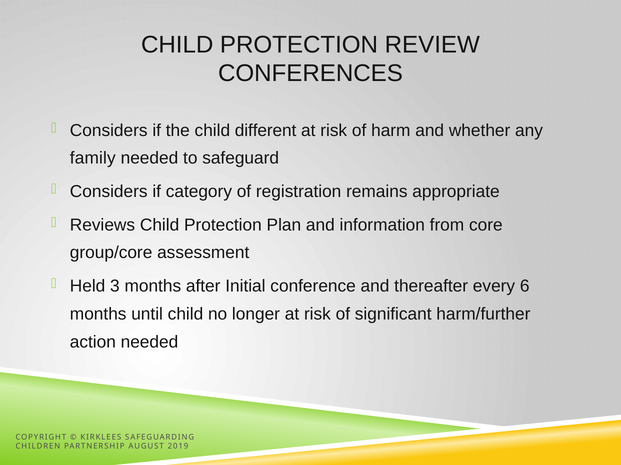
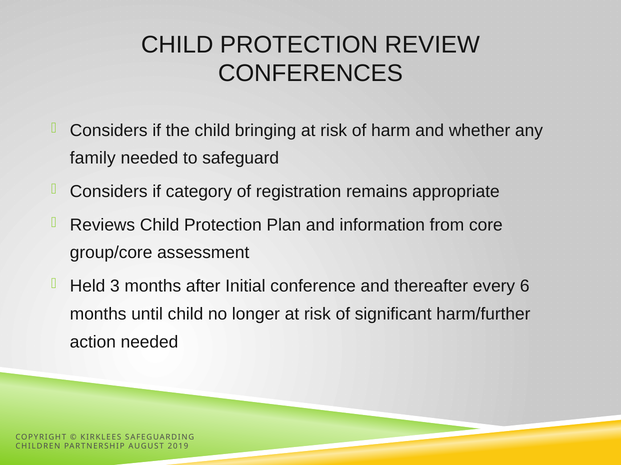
different: different -> bringing
